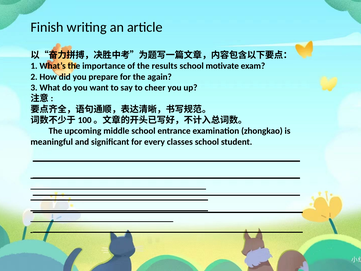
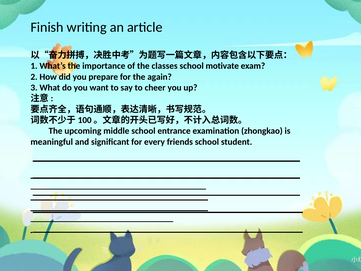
results: results -> classes
classes: classes -> friends
